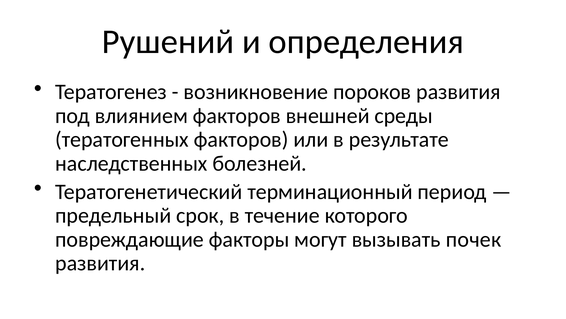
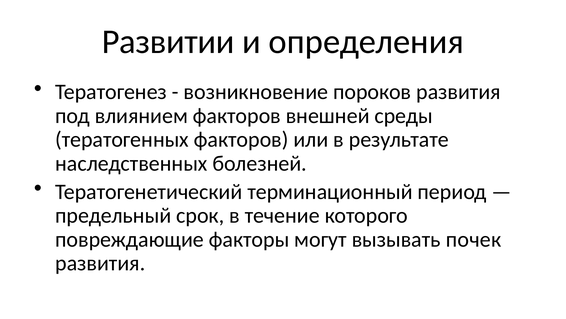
Рушений: Рушений -> Развитии
